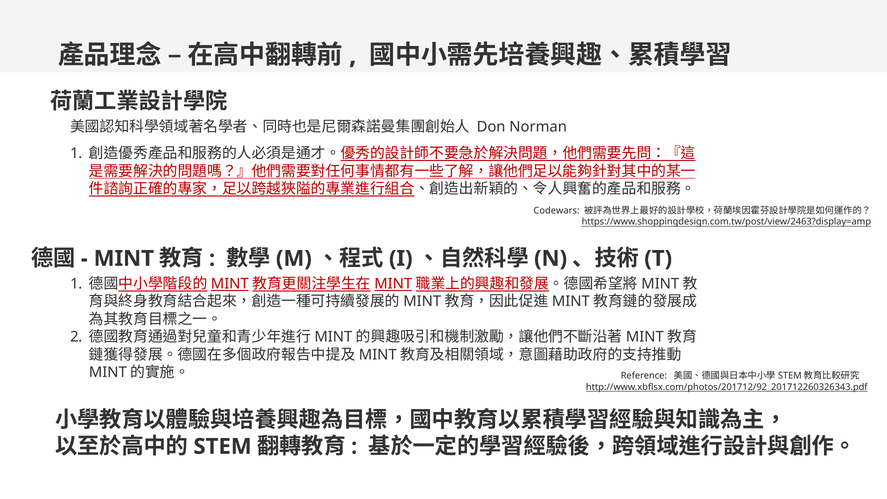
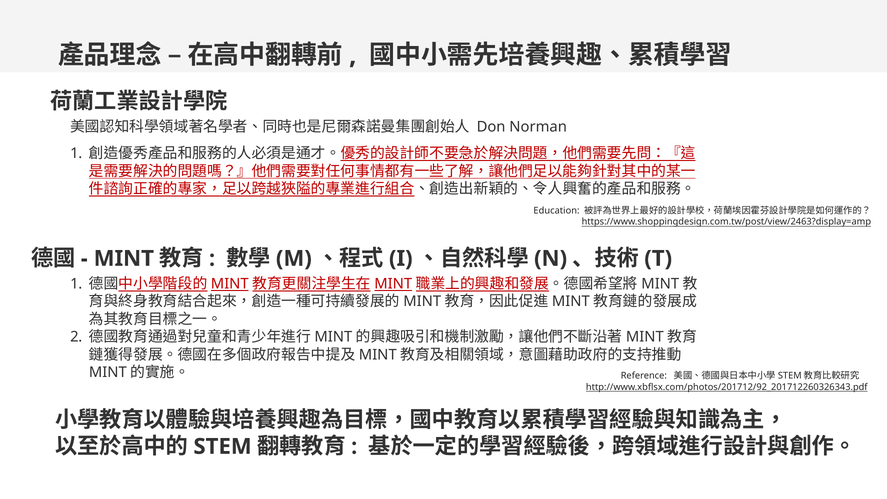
Codewars: Codewars -> Education
